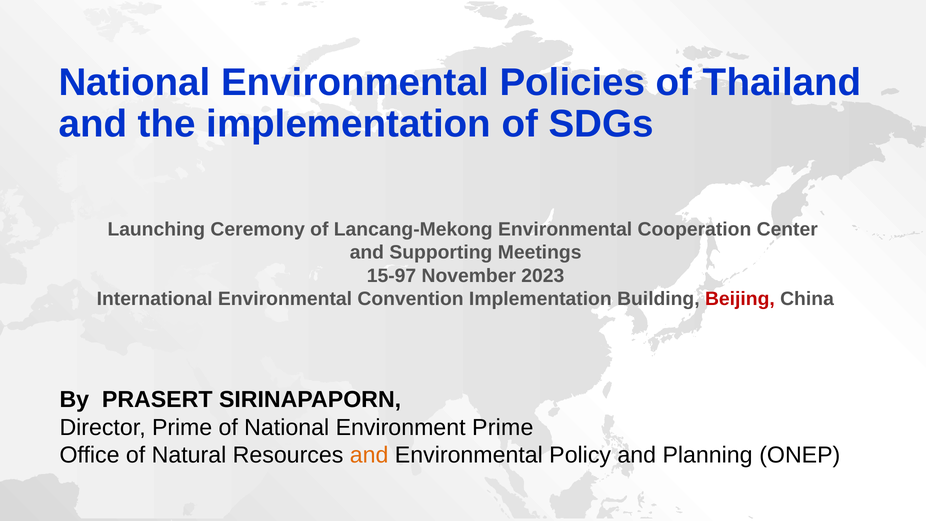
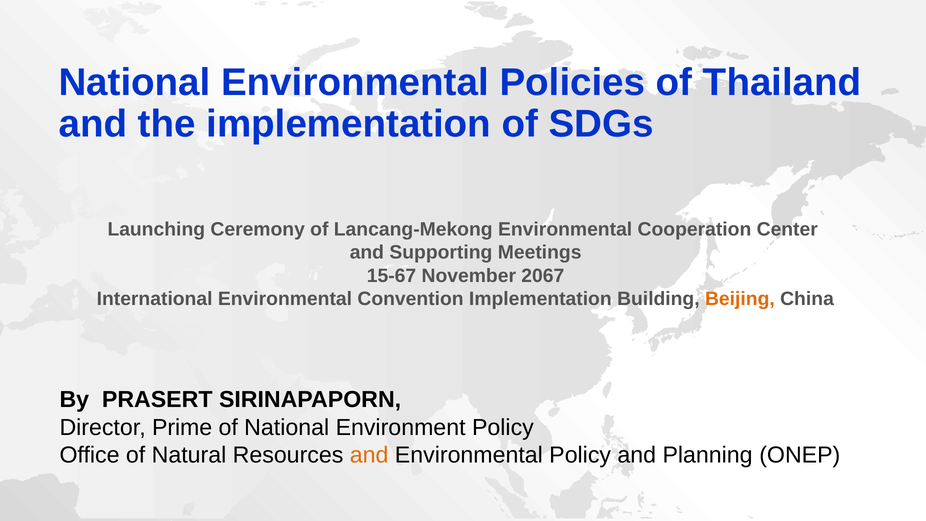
15-97: 15-97 -> 15-67
2023: 2023 -> 2067
Beijing colour: red -> orange
Environment Prime: Prime -> Policy
